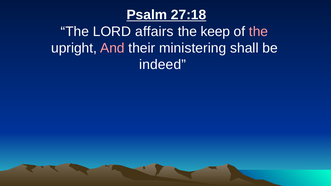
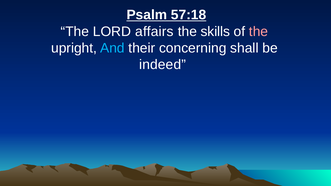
27:18: 27:18 -> 57:18
keep: keep -> skills
And colour: pink -> light blue
ministering: ministering -> concerning
